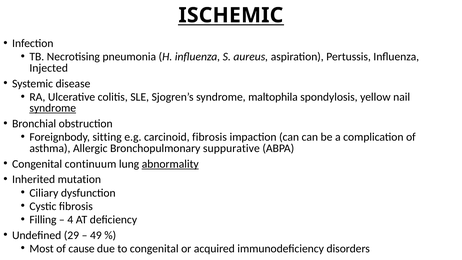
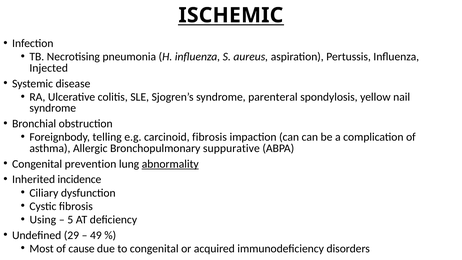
maltophila: maltophila -> parenteral
syndrome at (53, 108) underline: present -> none
sitting: sitting -> telling
continuum: continuum -> prevention
mutation: mutation -> incidence
Filling: Filling -> Using
4: 4 -> 5
